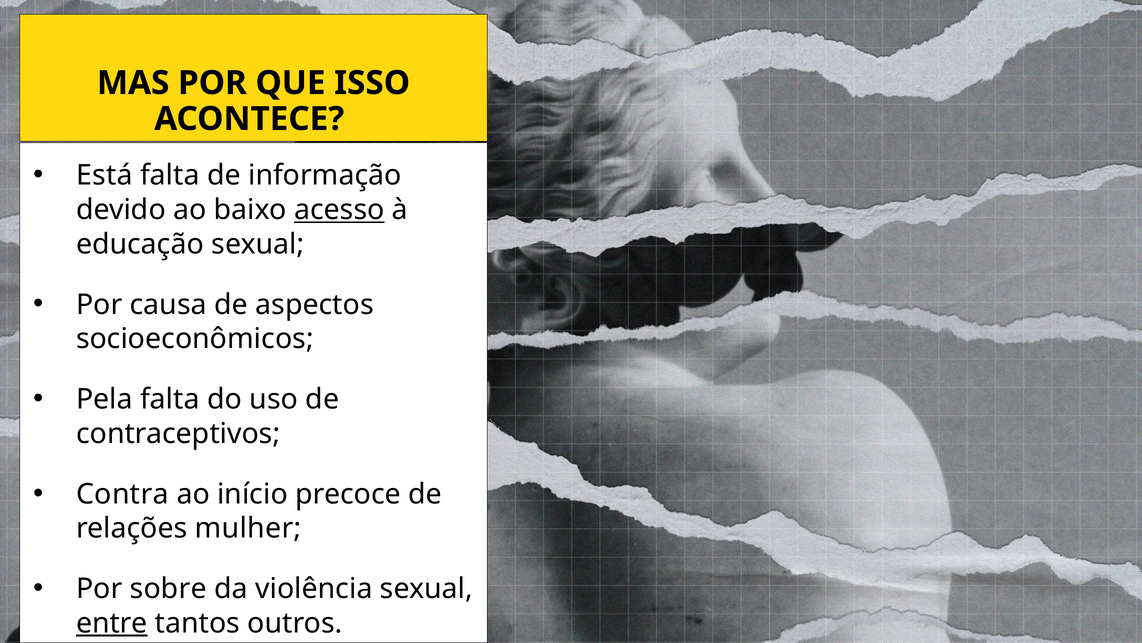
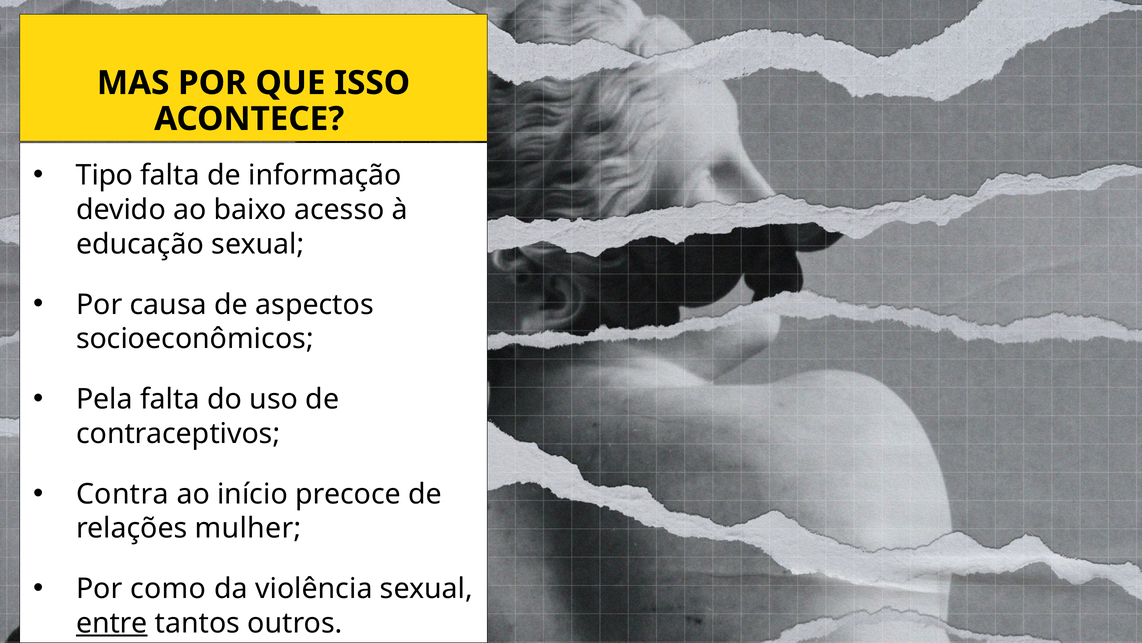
Está: Está -> Tipo
acesso underline: present -> none
sobre: sobre -> como
